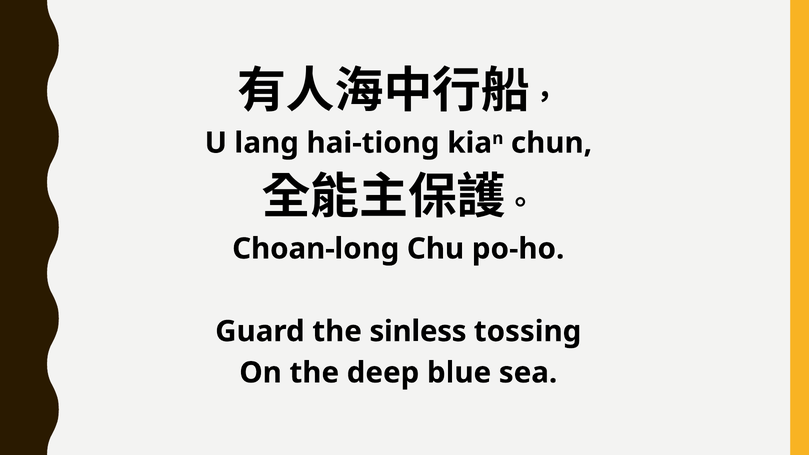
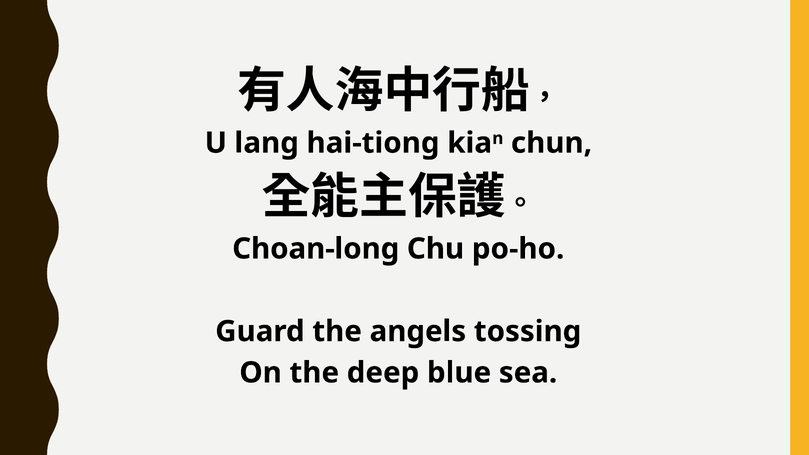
sinless: sinless -> angels
